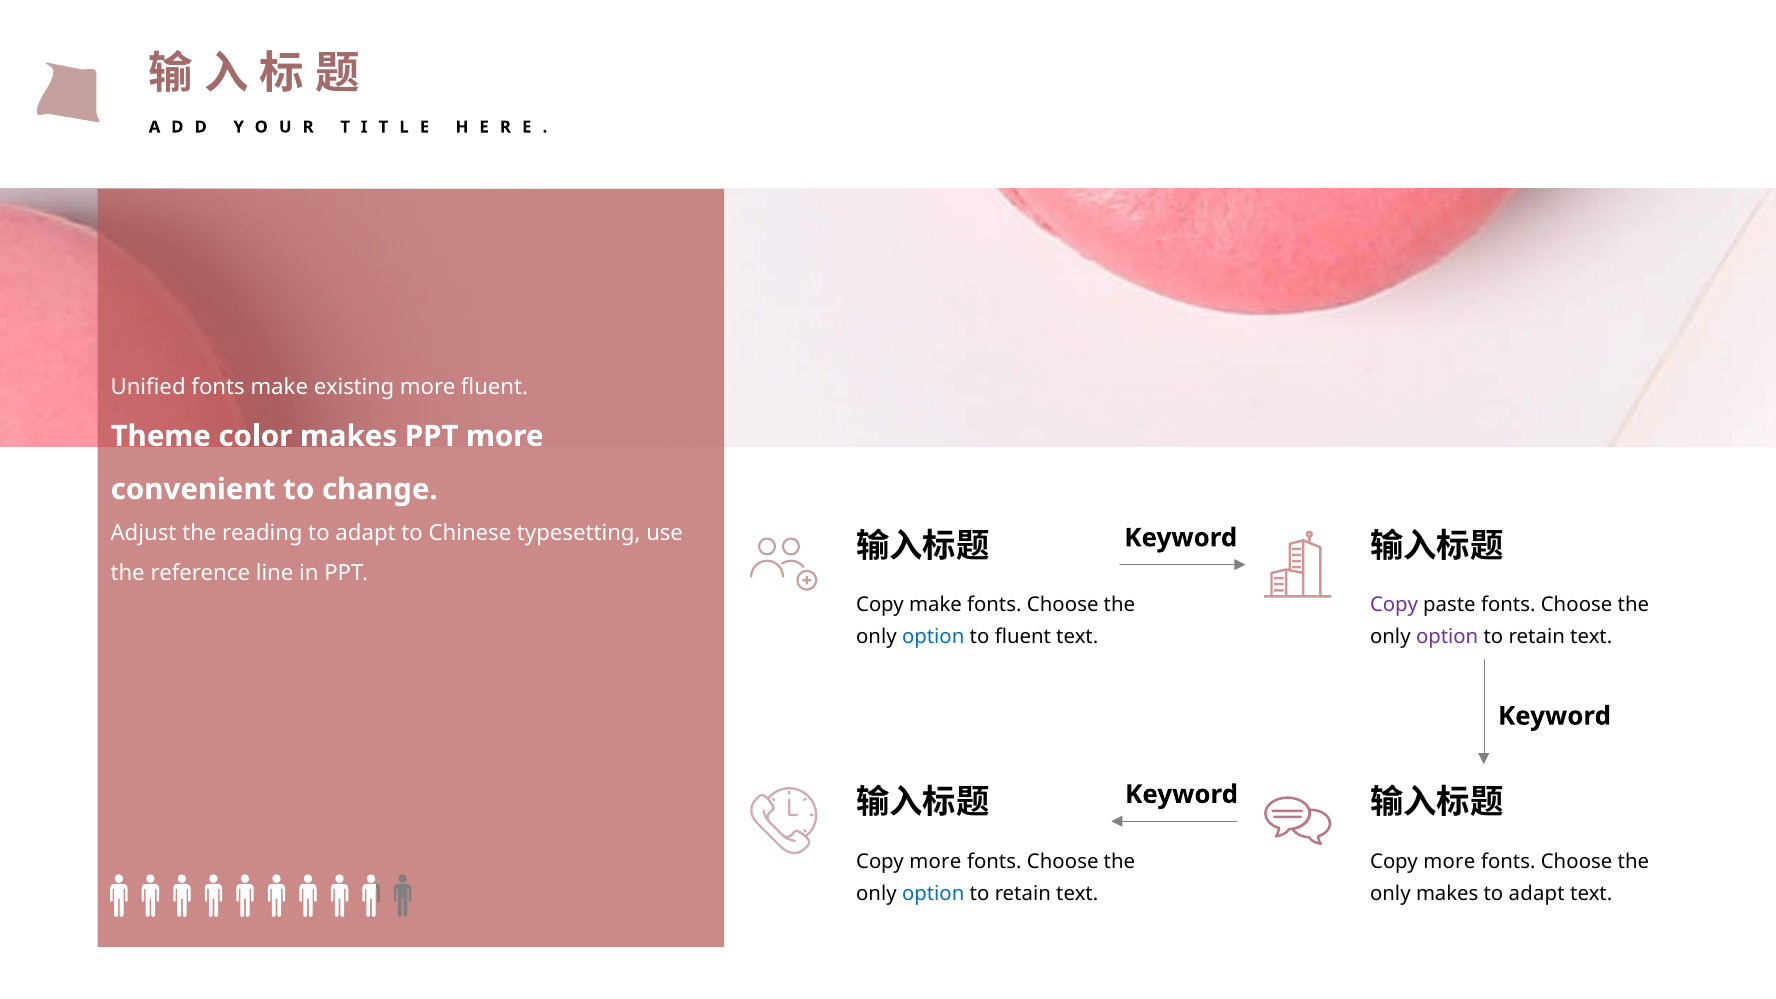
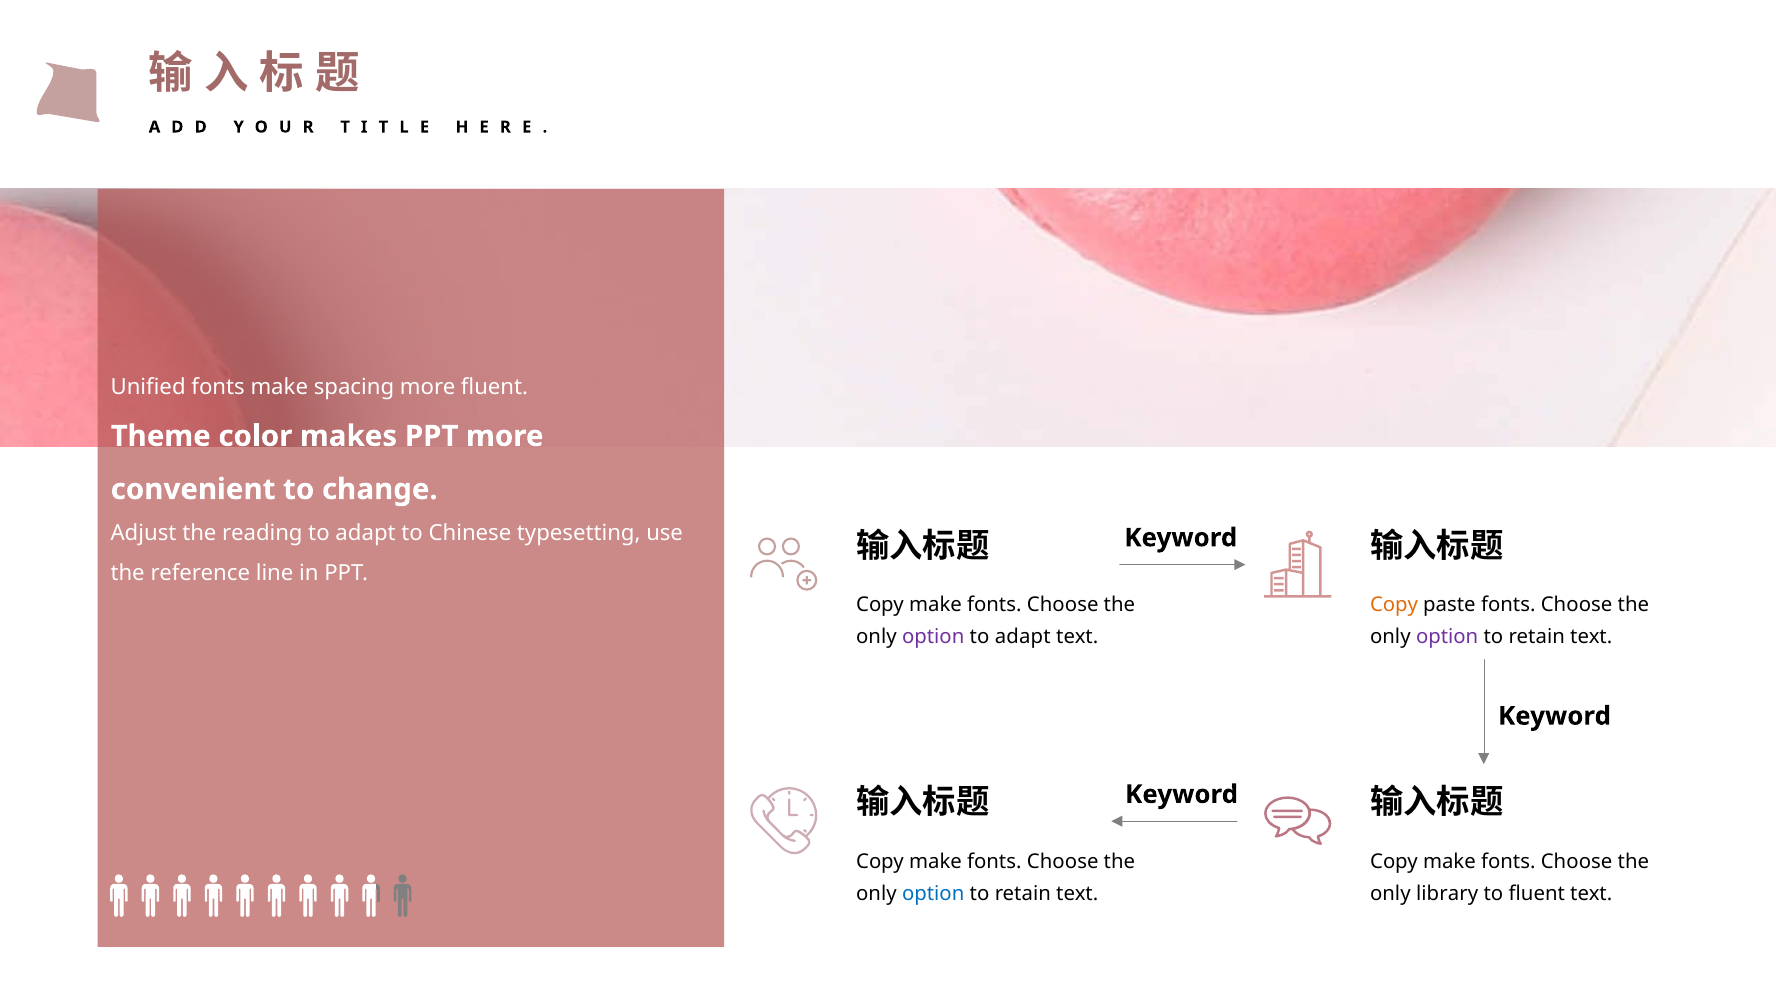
existing: existing -> spacing
Copy at (1394, 605) colour: purple -> orange
option at (933, 637) colour: blue -> purple
fluent at (1023, 637): fluent -> adapt
more at (935, 862): more -> make
more at (1449, 862): more -> make
only makes: makes -> library
adapt at (1537, 893): adapt -> fluent
